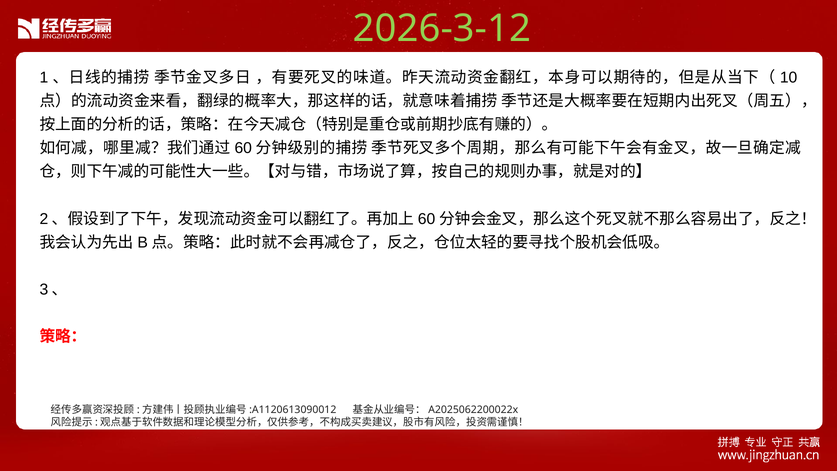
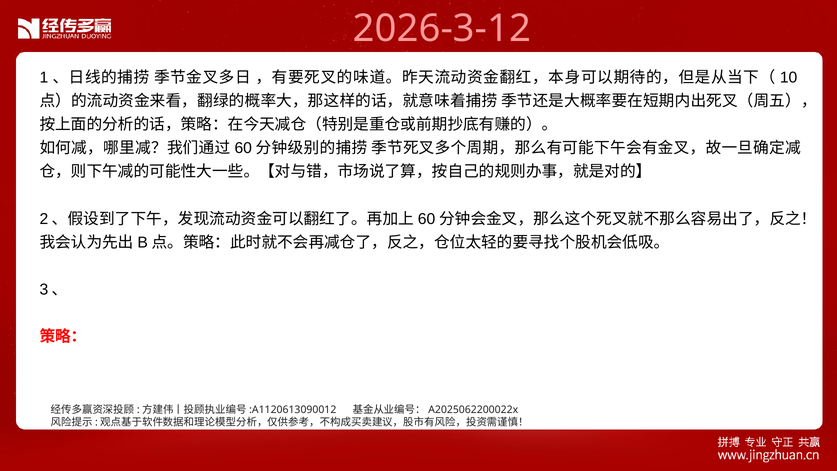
2026-3-12 colour: light green -> pink
